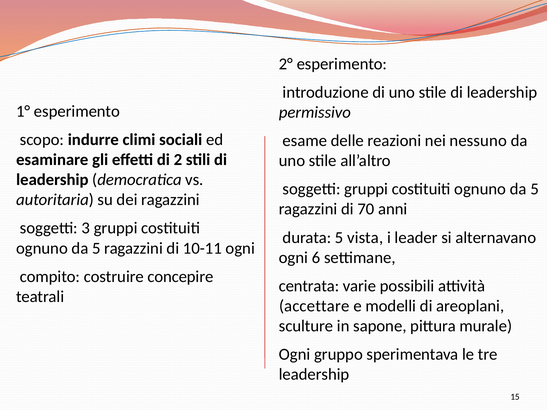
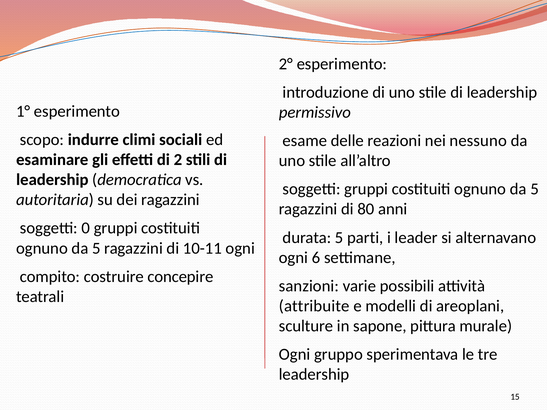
70: 70 -> 80
3: 3 -> 0
vista: vista -> parti
centrata: centrata -> sanzioni
accettare: accettare -> attribuite
